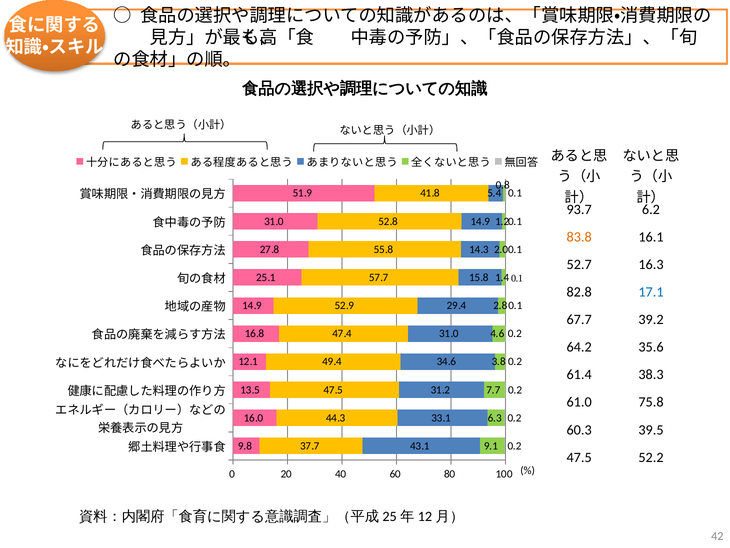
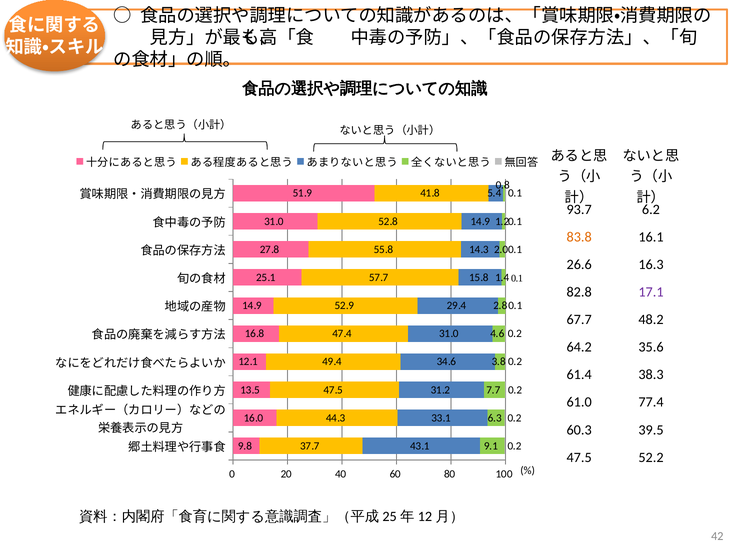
52.7: 52.7 -> 26.6
17.1 colour: blue -> purple
39.2: 39.2 -> 48.2
75.8: 75.8 -> 77.4
